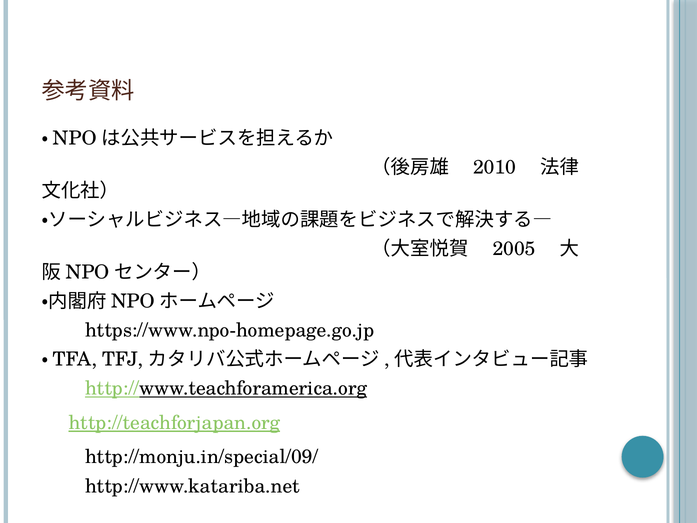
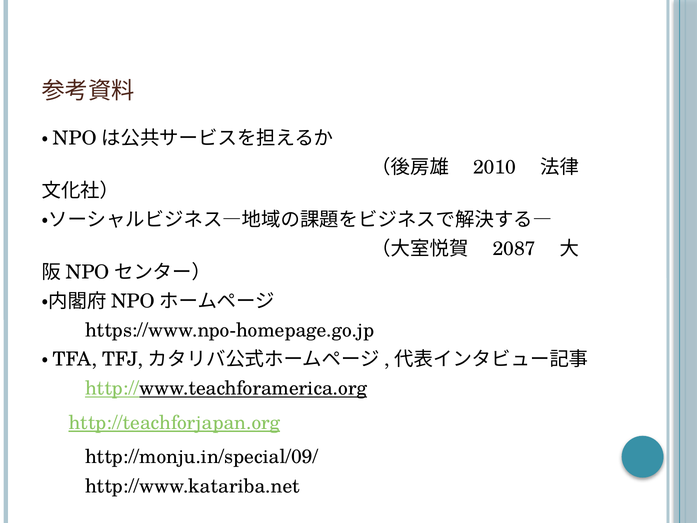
2005: 2005 -> 2087
